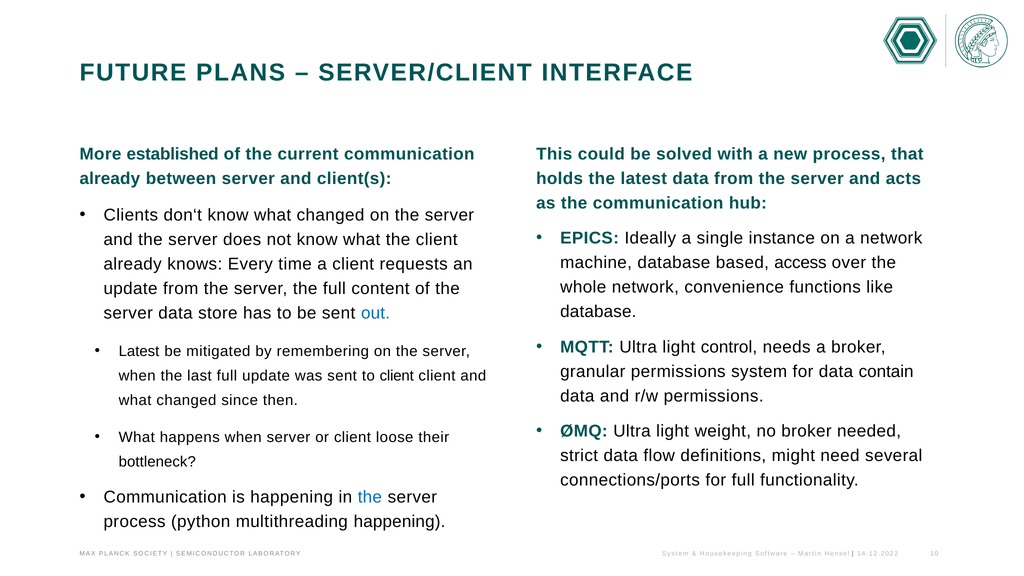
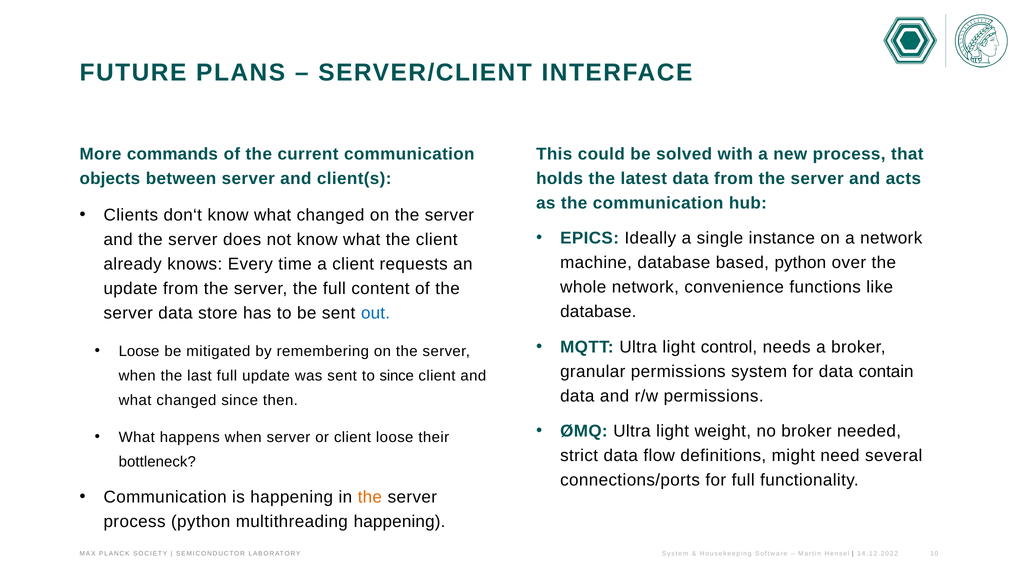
established: established -> commands
already at (110, 178): already -> objects
based access: access -> python
Latest at (139, 351): Latest -> Loose
to client: client -> since
the at (370, 497) colour: blue -> orange
